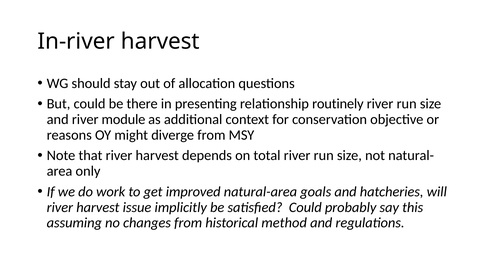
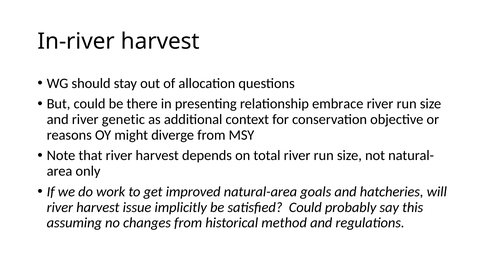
routinely: routinely -> embrace
module: module -> genetic
